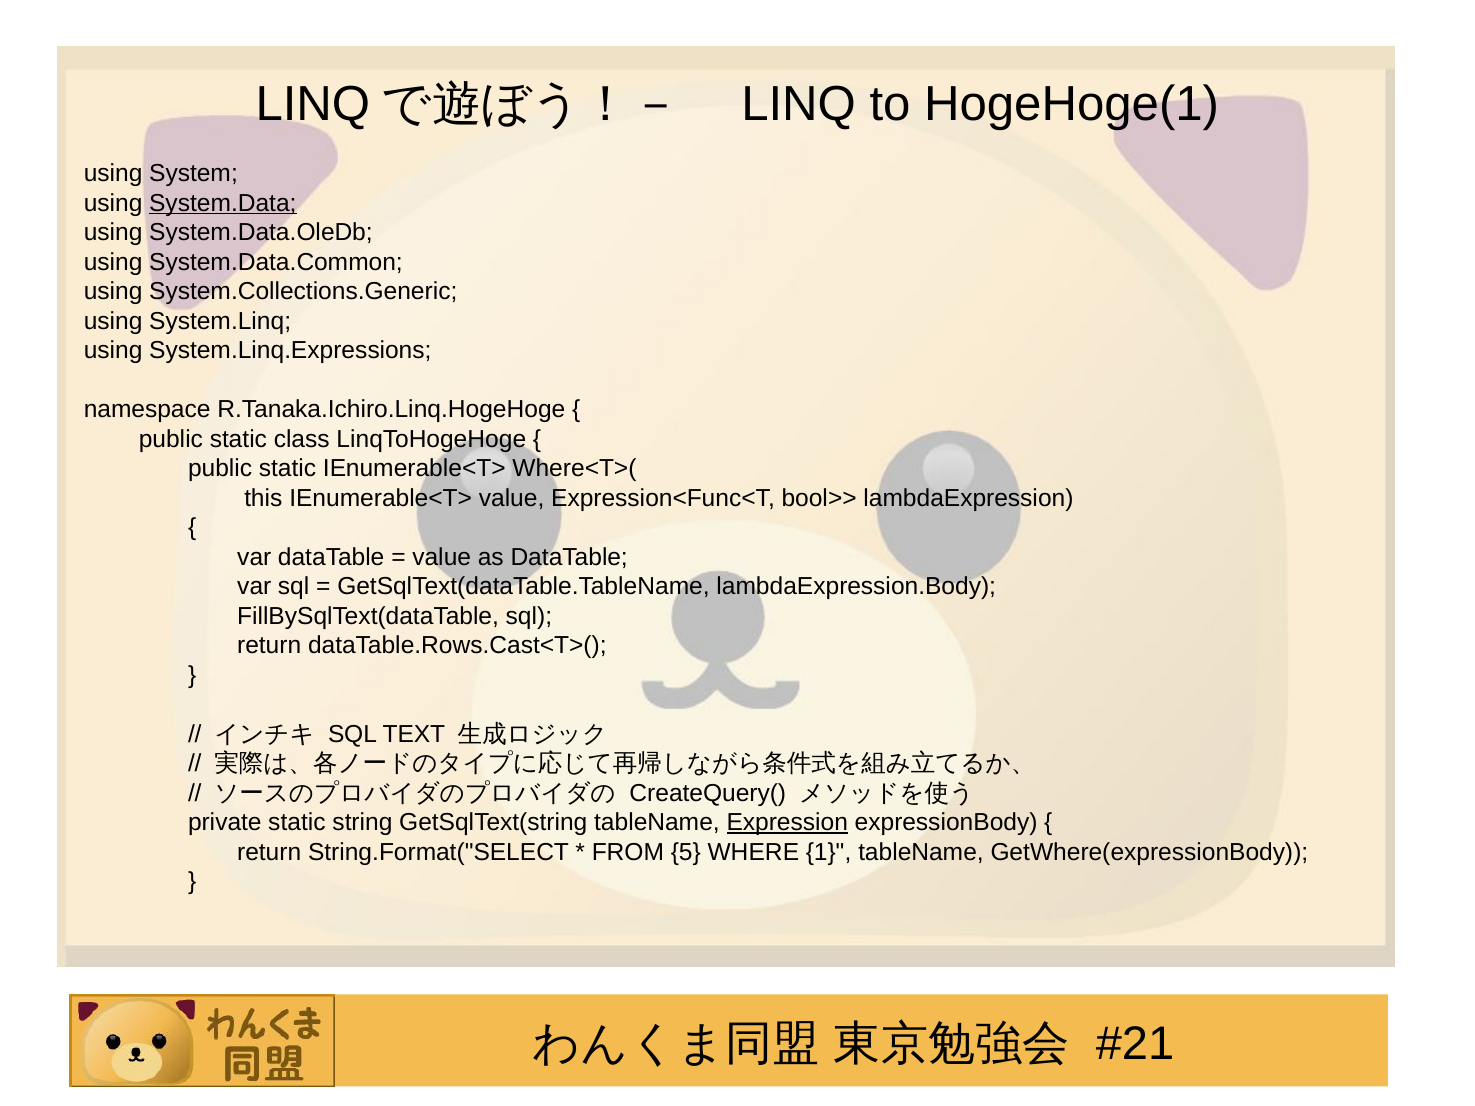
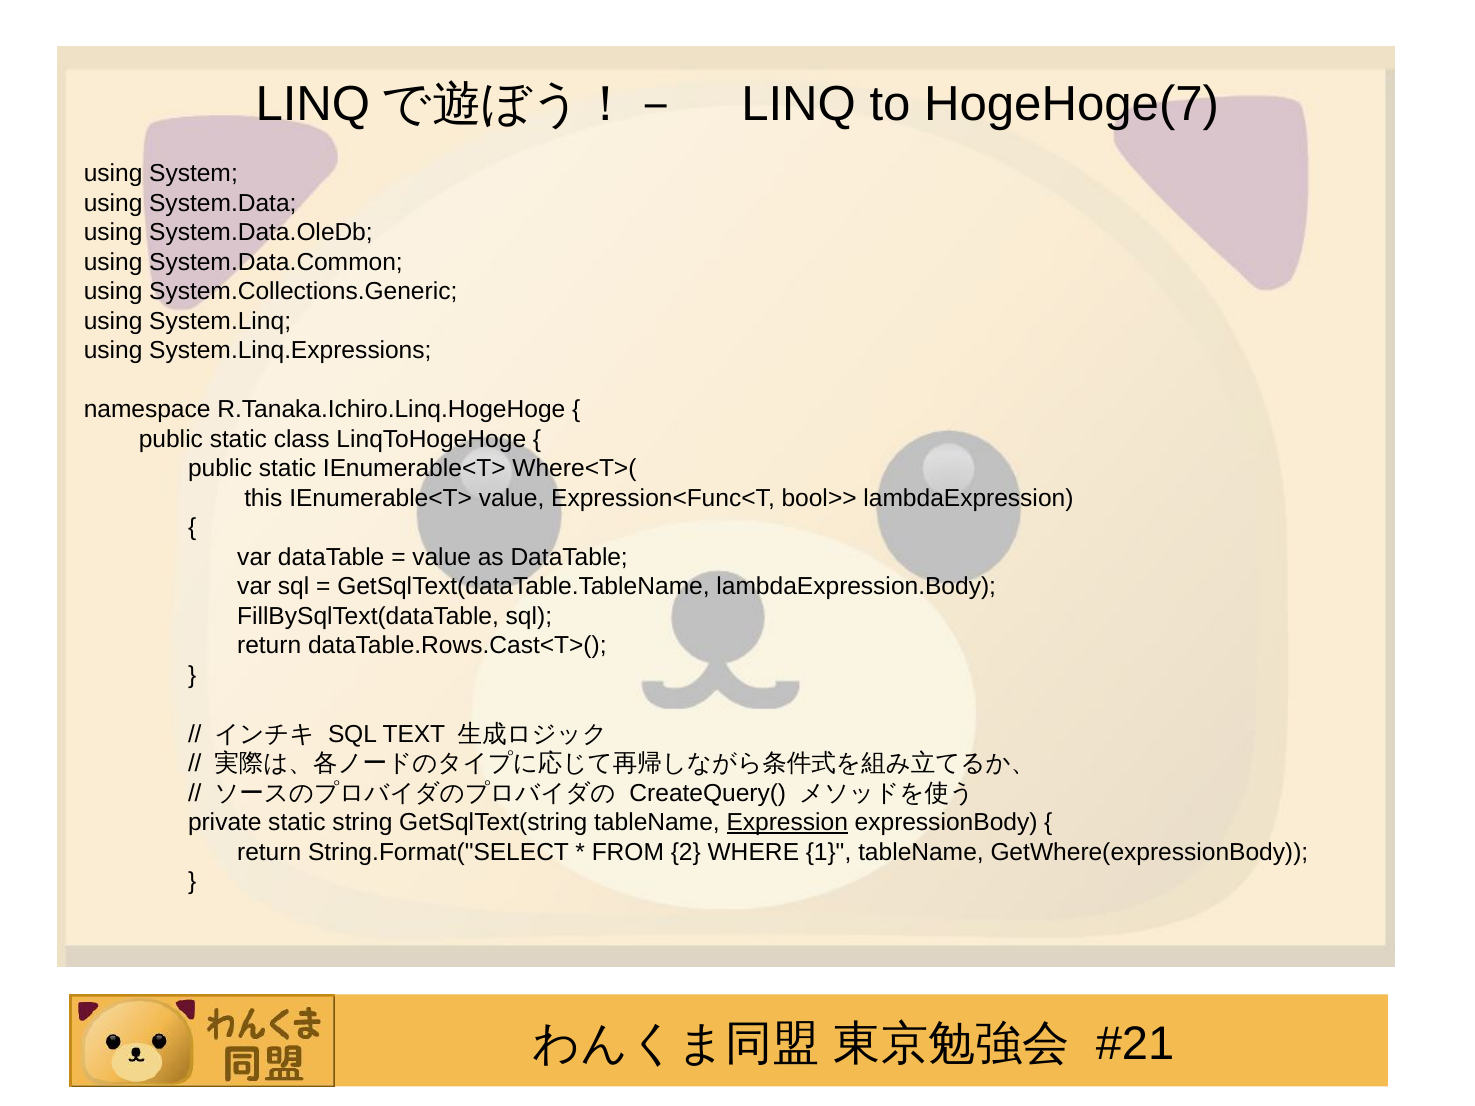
HogeHoge(1: HogeHoge(1 -> HogeHoge(7
System.Data underline: present -> none
5: 5 -> 2
